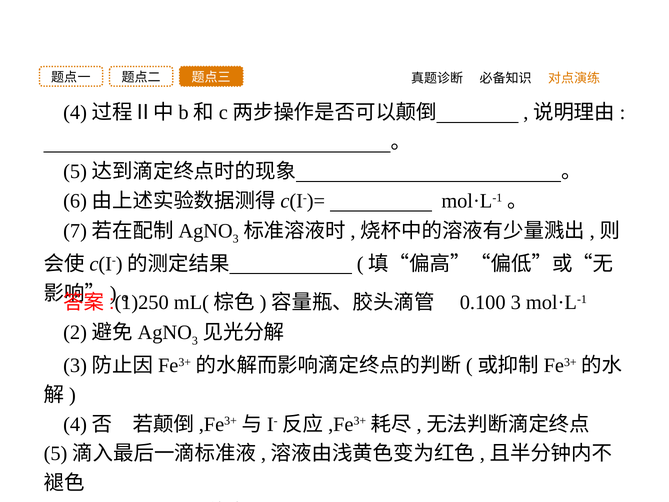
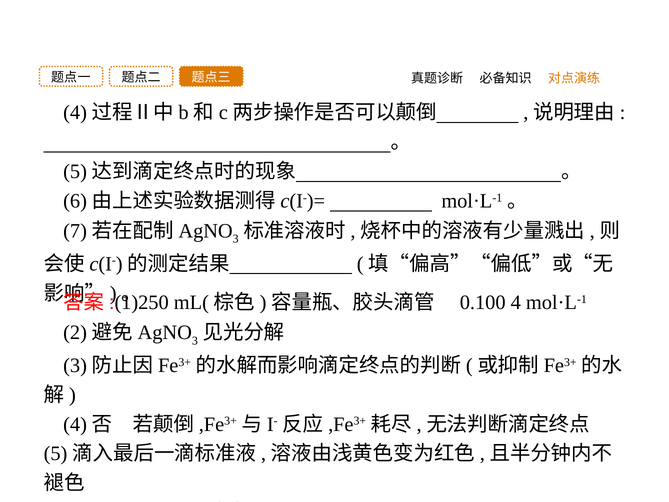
0.100 3: 3 -> 4
